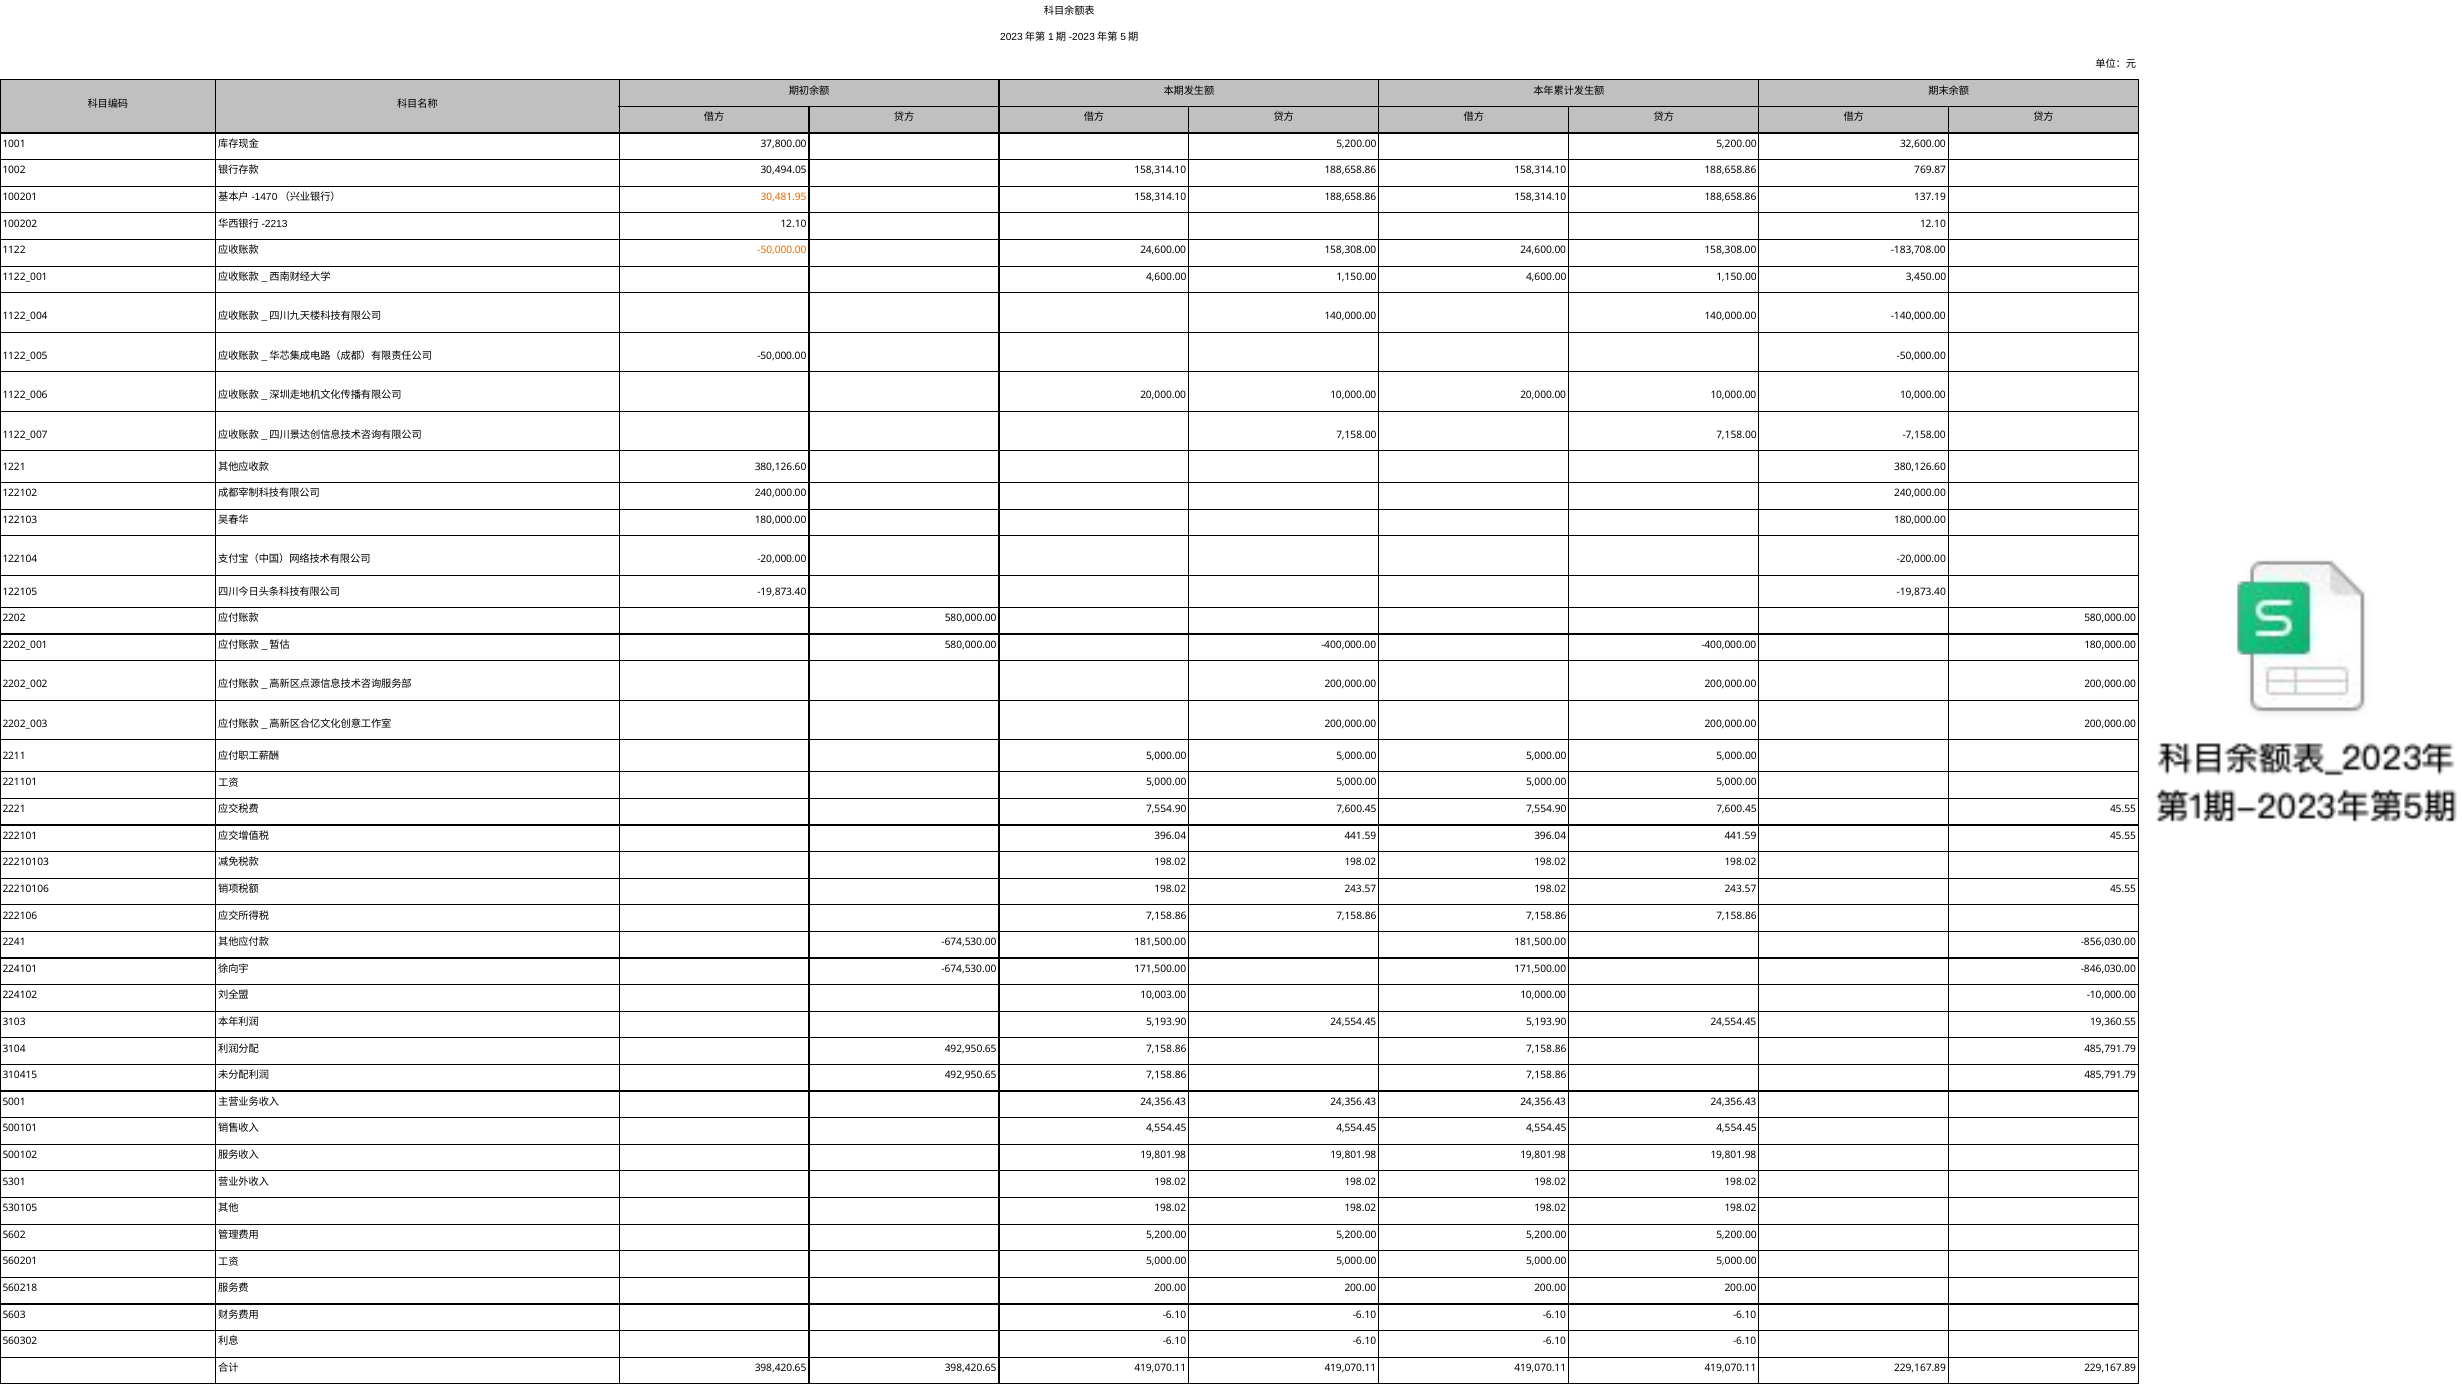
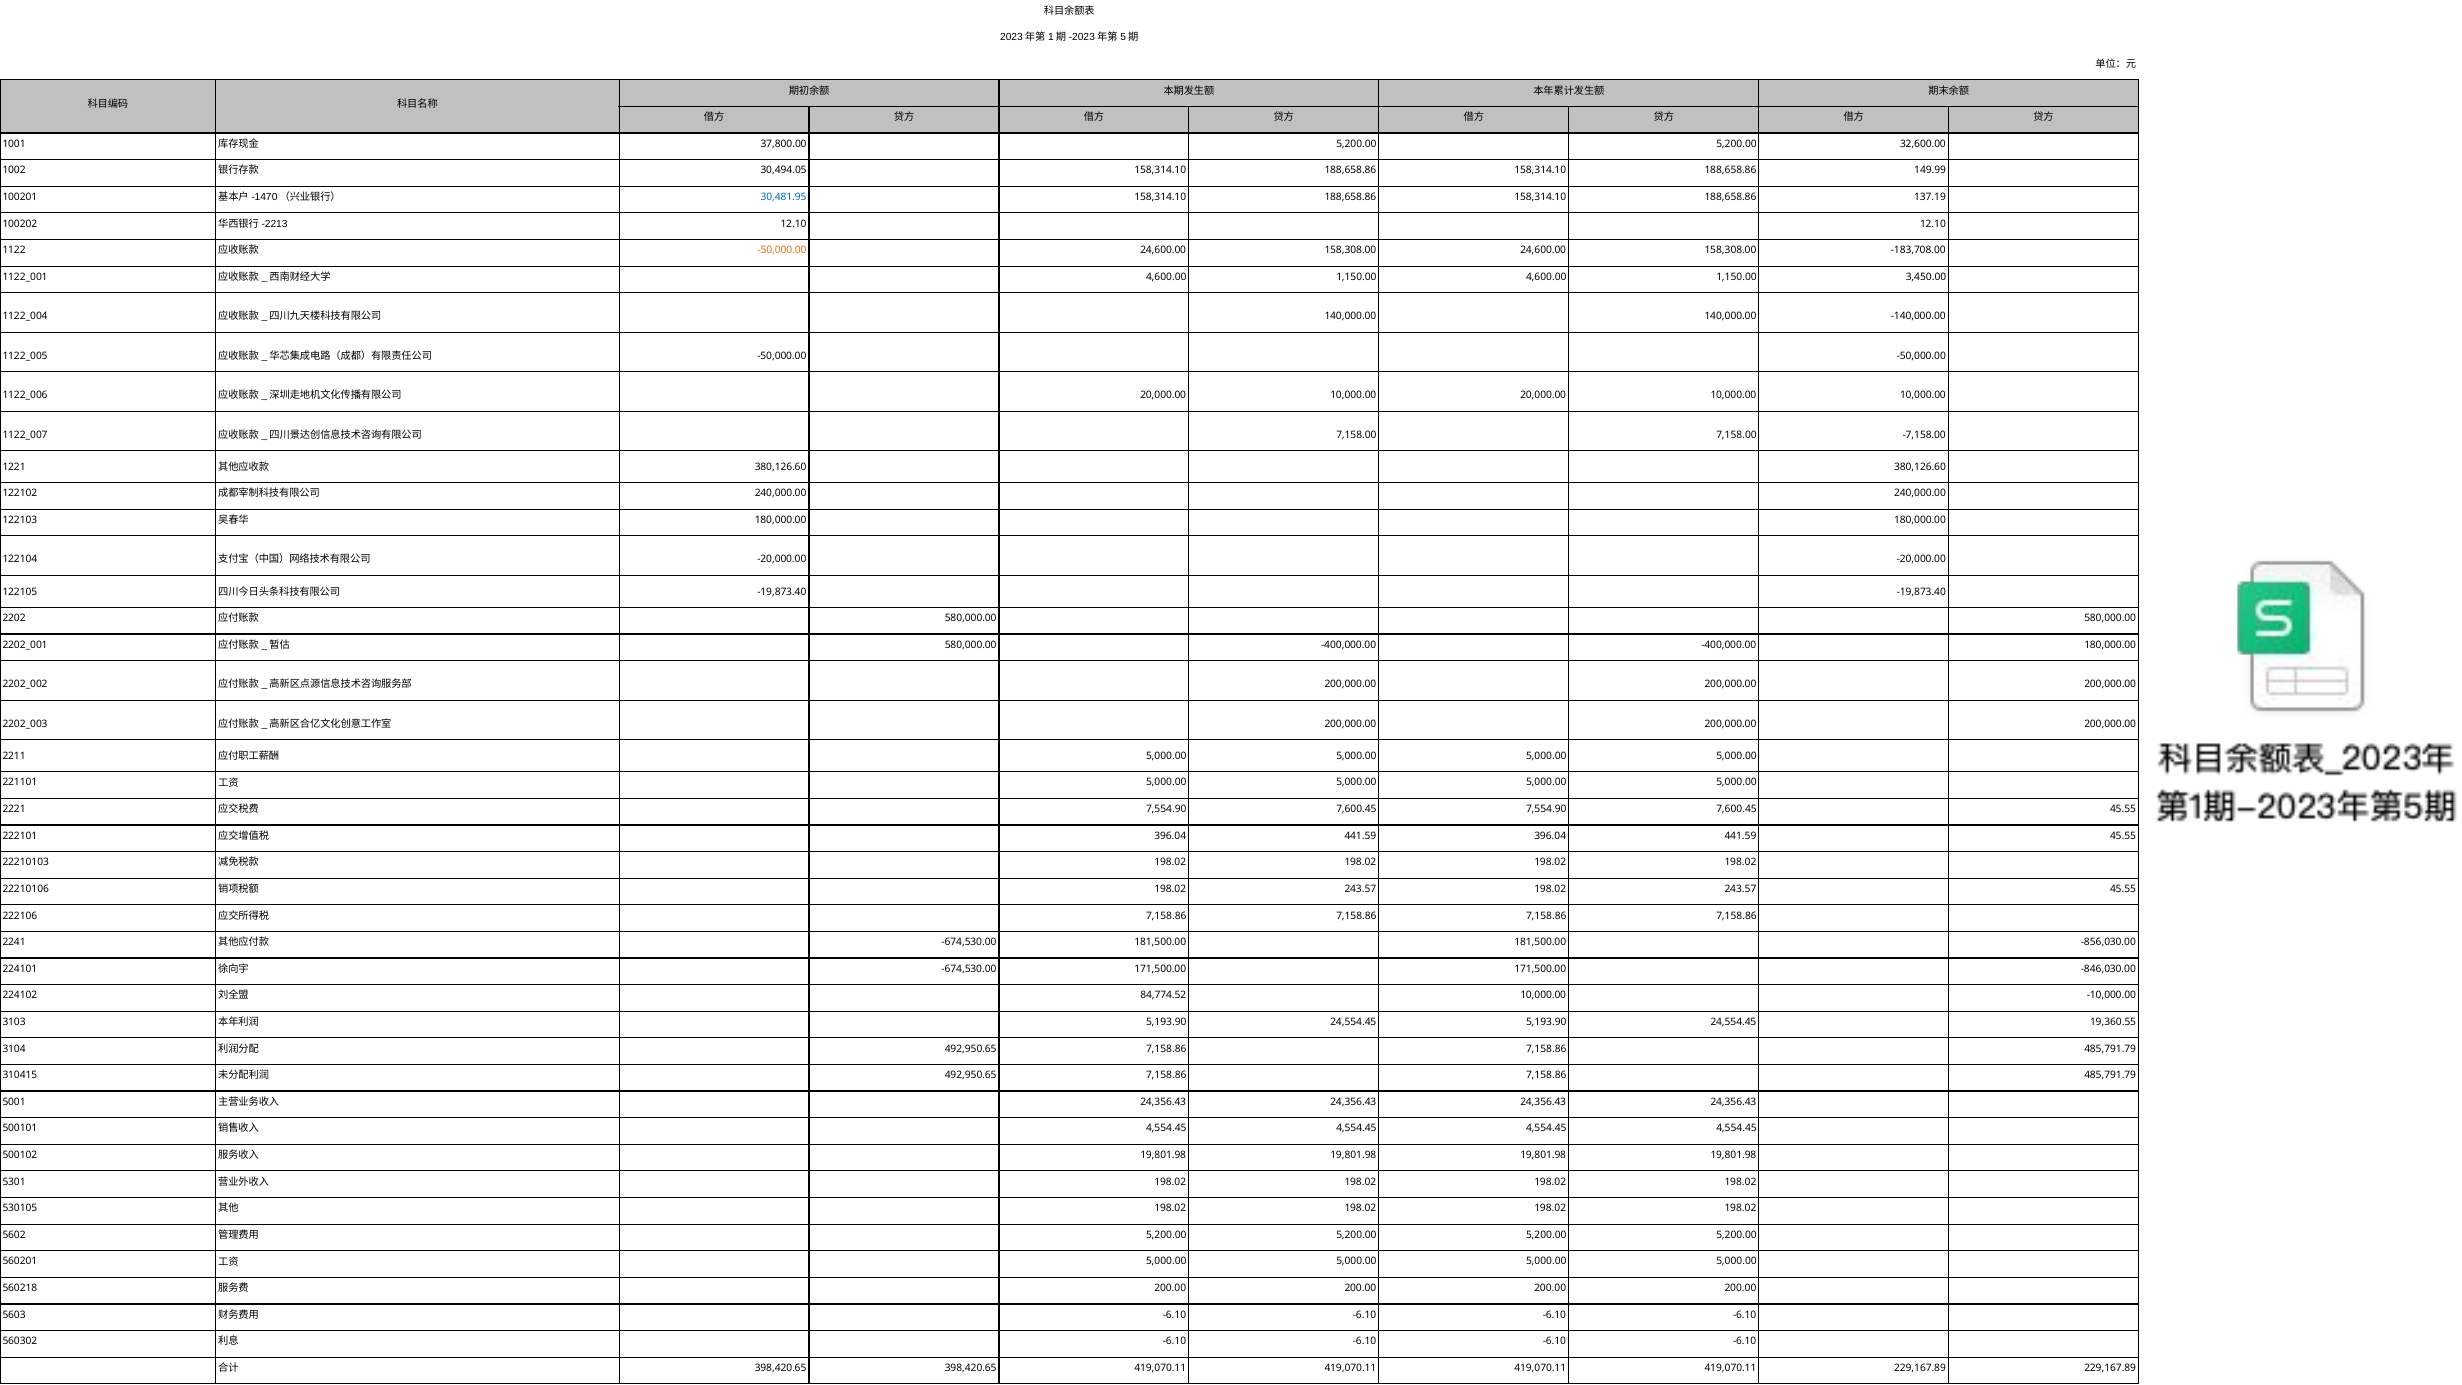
769.87: 769.87 -> 149.99
30,481.95 colour: orange -> blue
10,003.00: 10,003.00 -> 84,774.52
